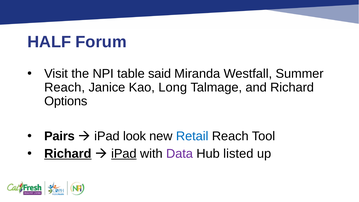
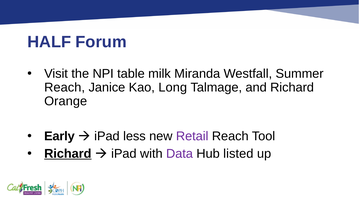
said: said -> milk
Options: Options -> Orange
Pairs: Pairs -> Early
look: look -> less
Retail colour: blue -> purple
iPad at (124, 154) underline: present -> none
